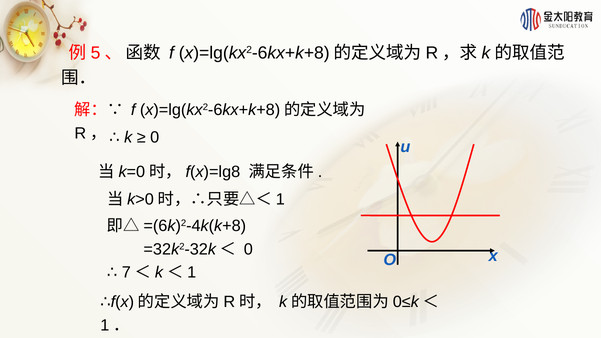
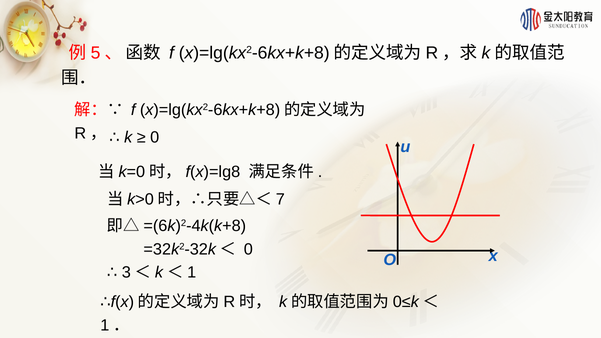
1 at (280, 199): 1 -> 7
7: 7 -> 3
